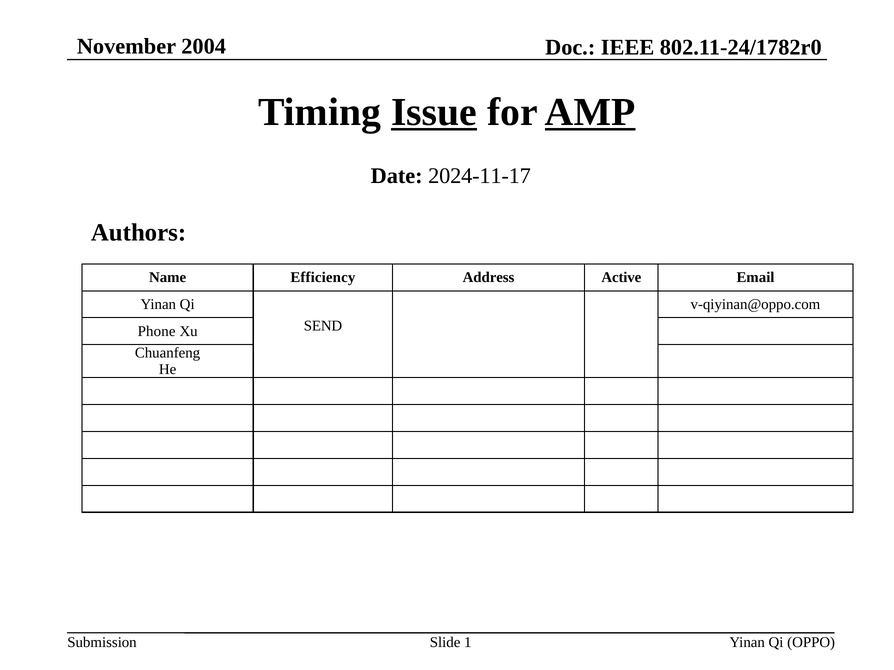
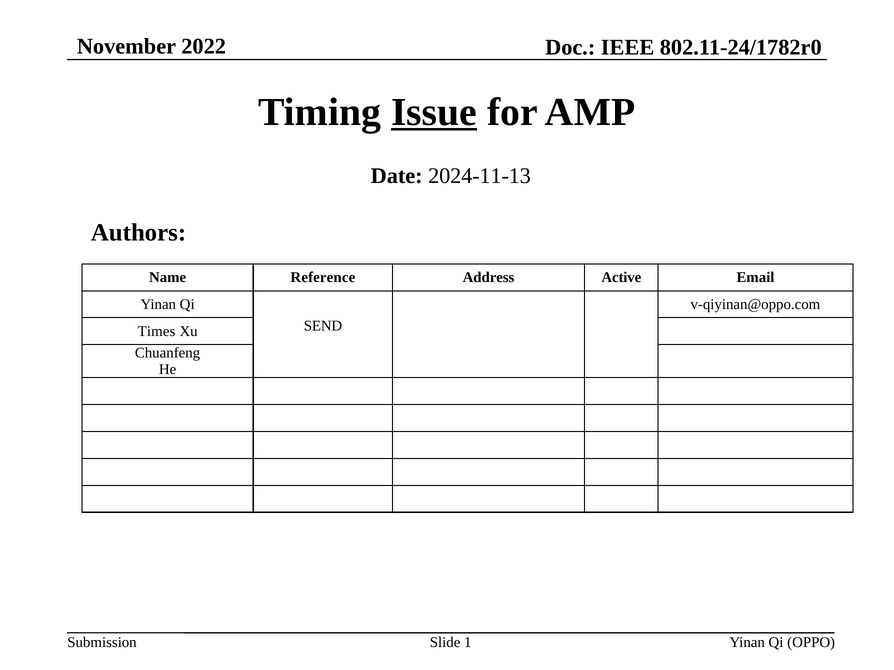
2004: 2004 -> 2022
AMP underline: present -> none
2024-11-17: 2024-11-17 -> 2024-11-13
Efficiency: Efficiency -> Reference
Phone: Phone -> Times
